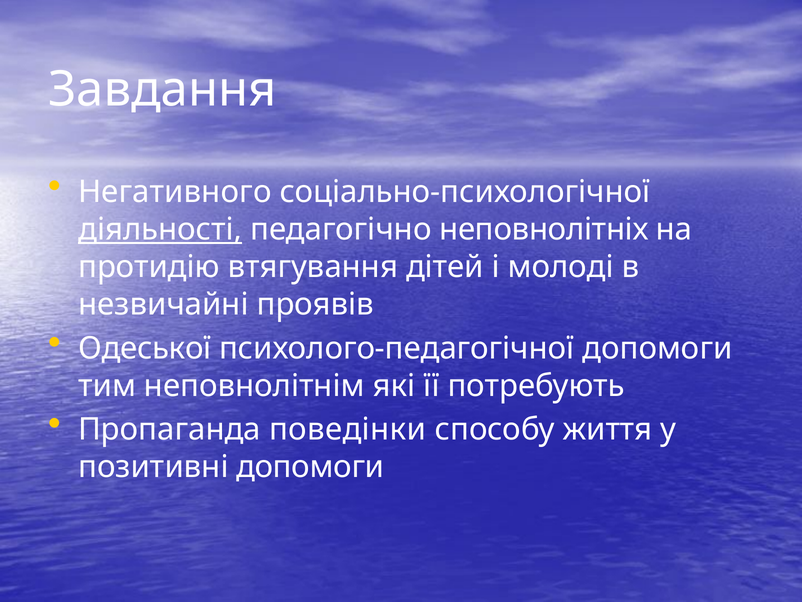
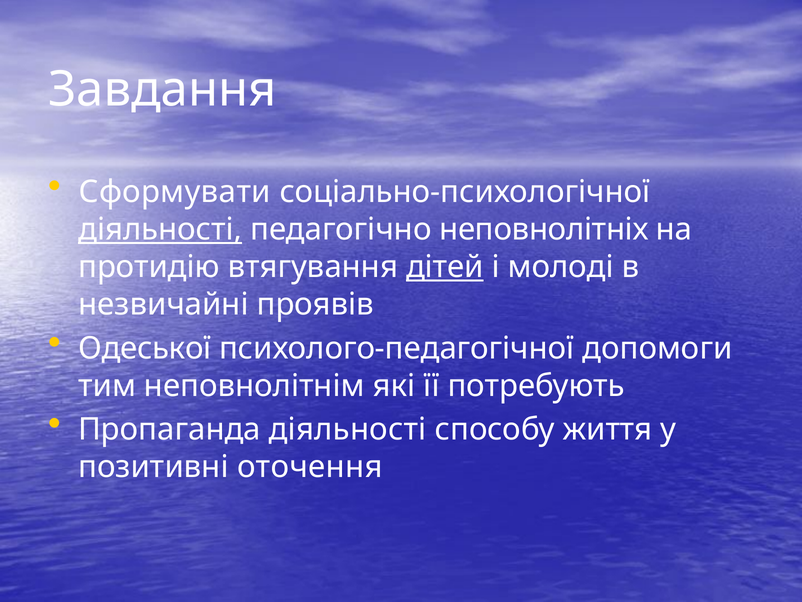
Негативного: Негативного -> Сформувати
дітей underline: none -> present
Пропаганда поведінки: поведінки -> діяльності
позитивні допомоги: допомоги -> оточення
